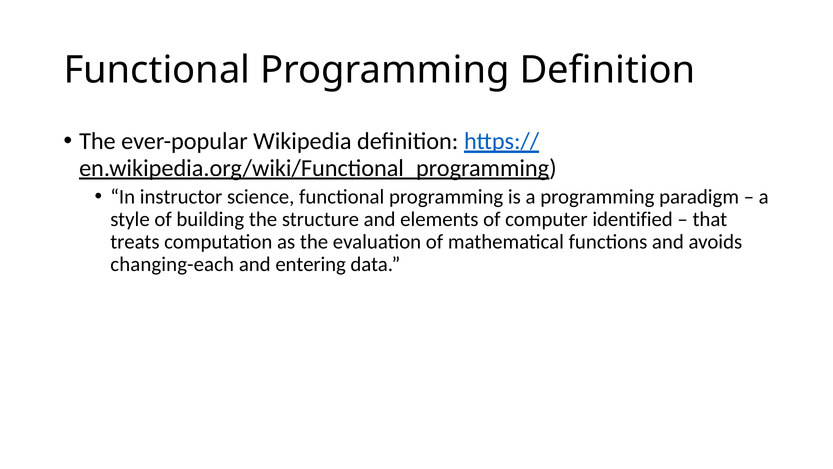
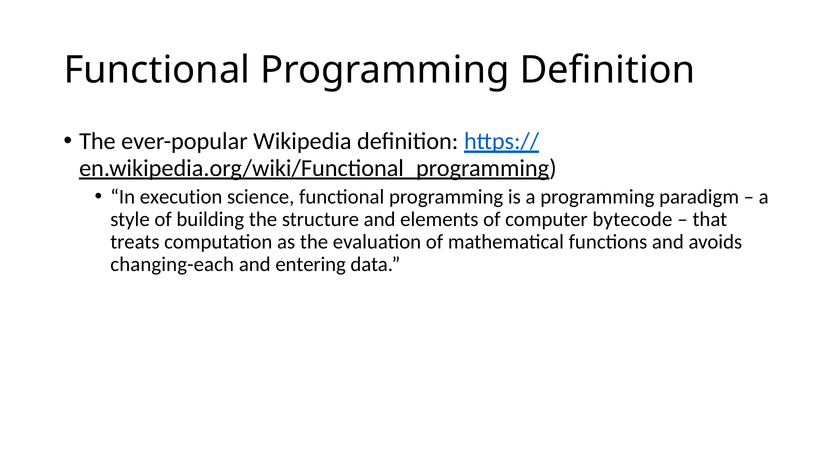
instructor: instructor -> execution
identified: identified -> bytecode
